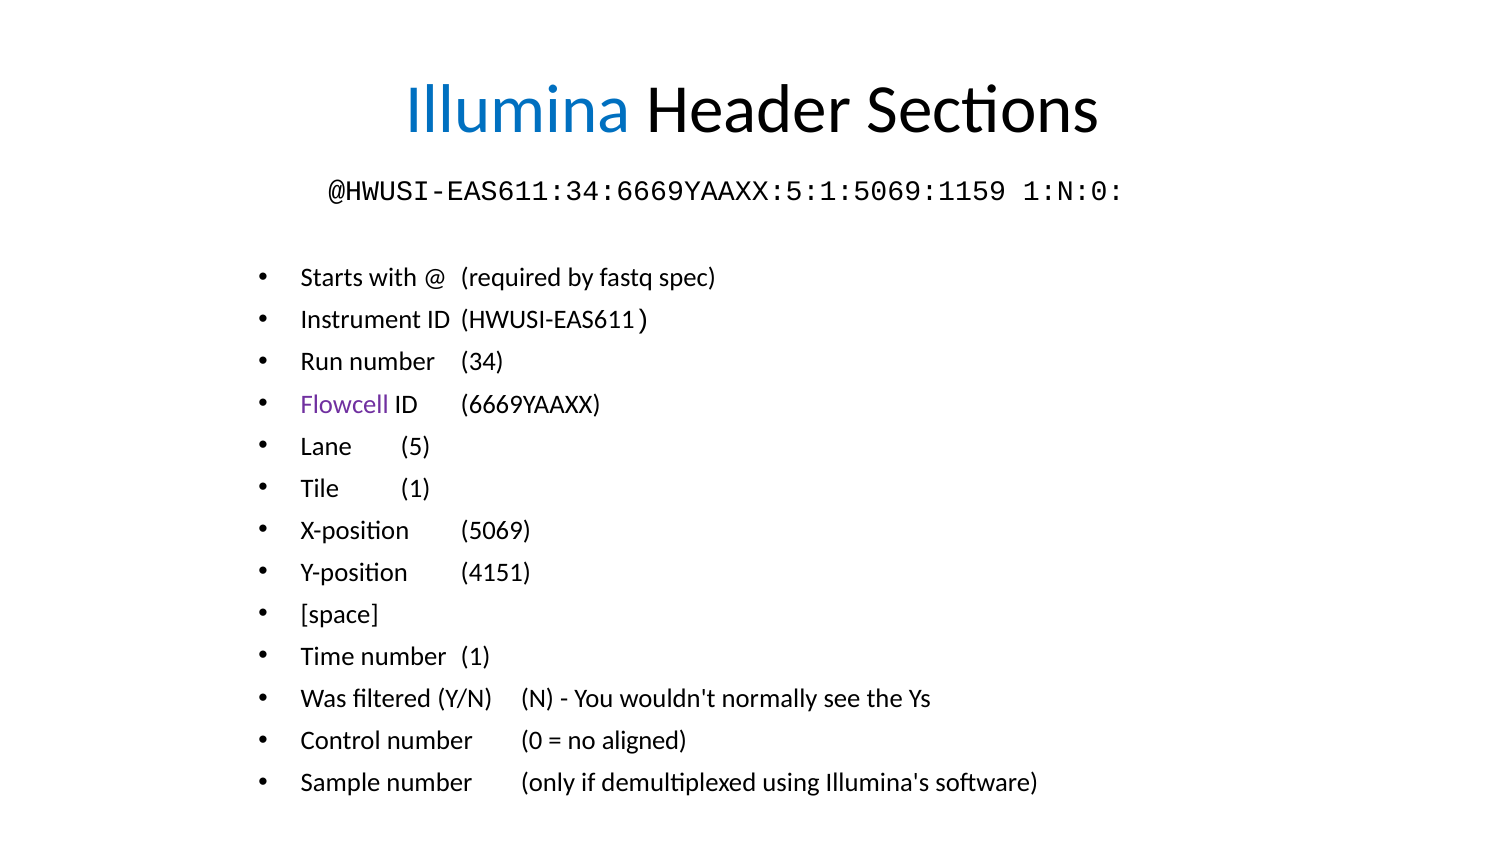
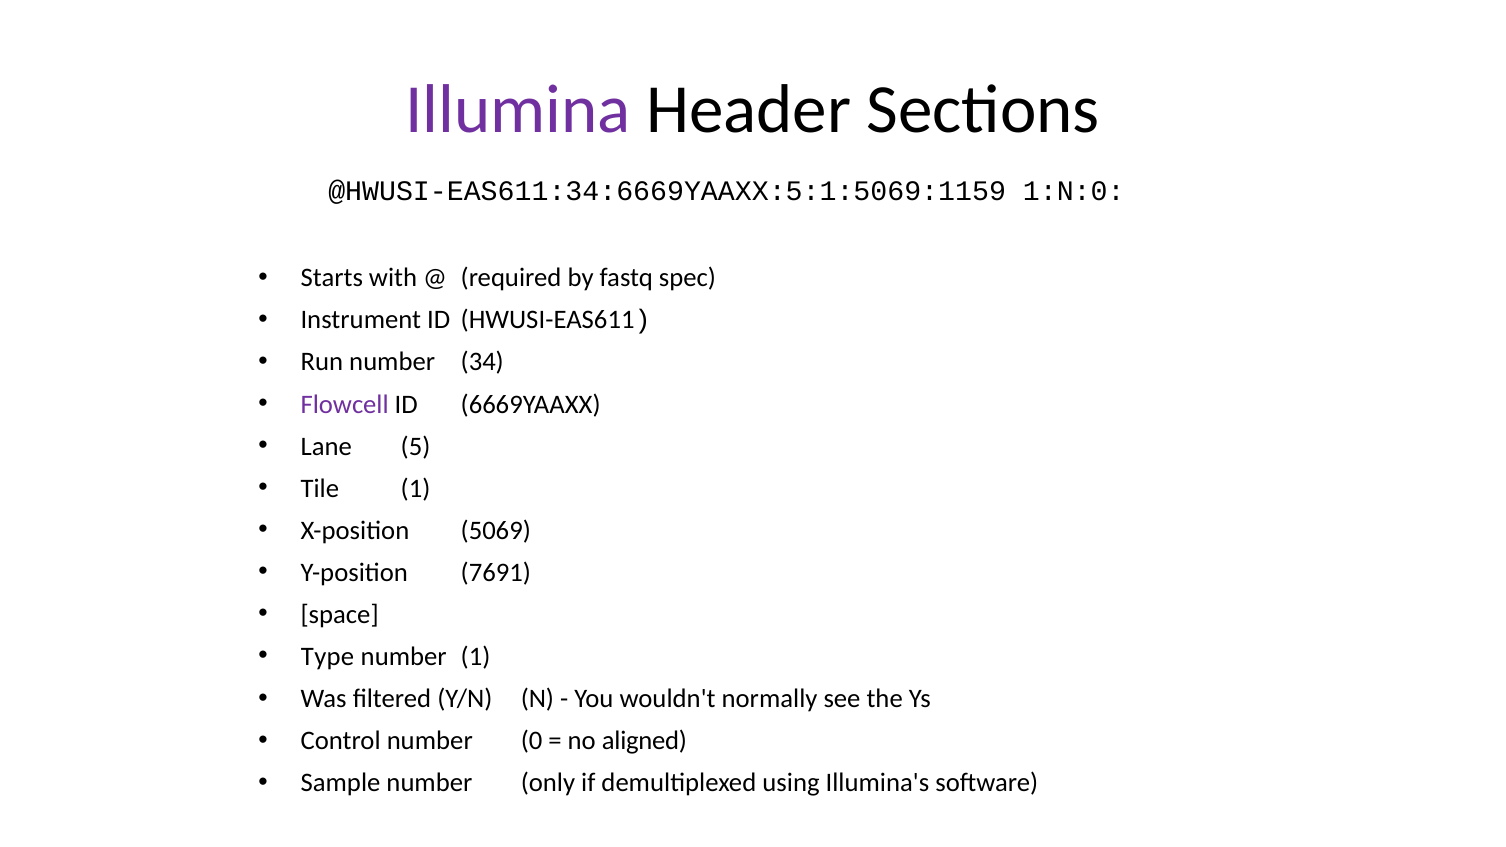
Illumina colour: blue -> purple
4151: 4151 -> 7691
Time: Time -> Type
